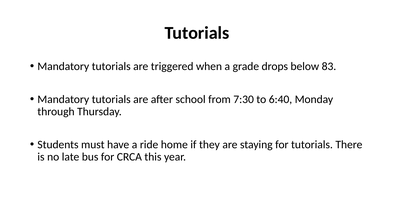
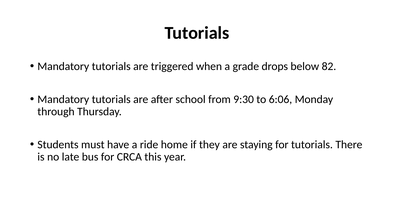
83: 83 -> 82
7:30: 7:30 -> 9:30
6:40: 6:40 -> 6:06
